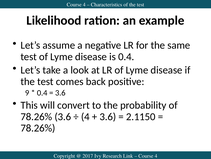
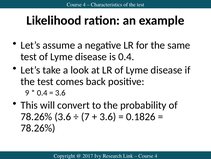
4 at (85, 116): 4 -> 7
2.1150: 2.1150 -> 0.1826
